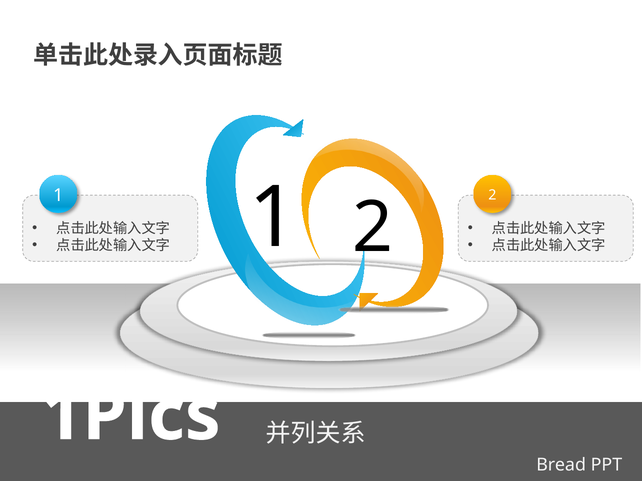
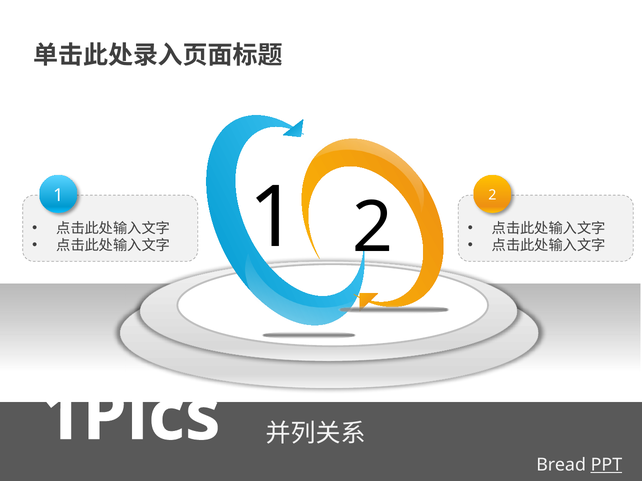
PPT underline: none -> present
